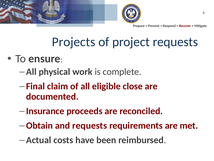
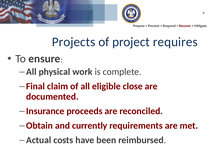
project requests: requests -> requires
and requests: requests -> currently
